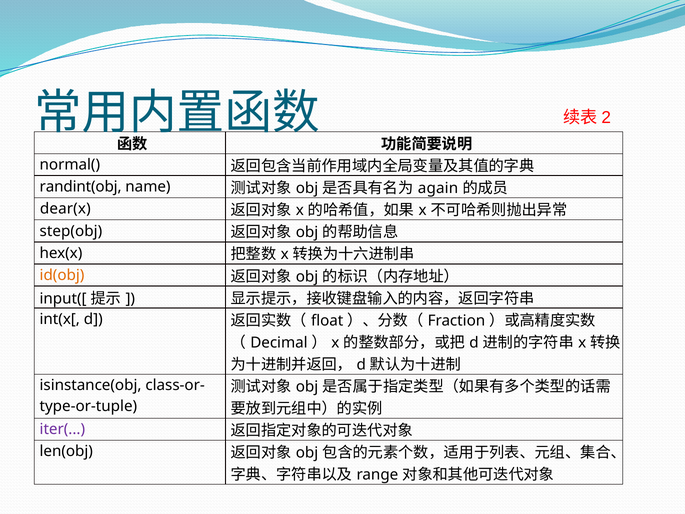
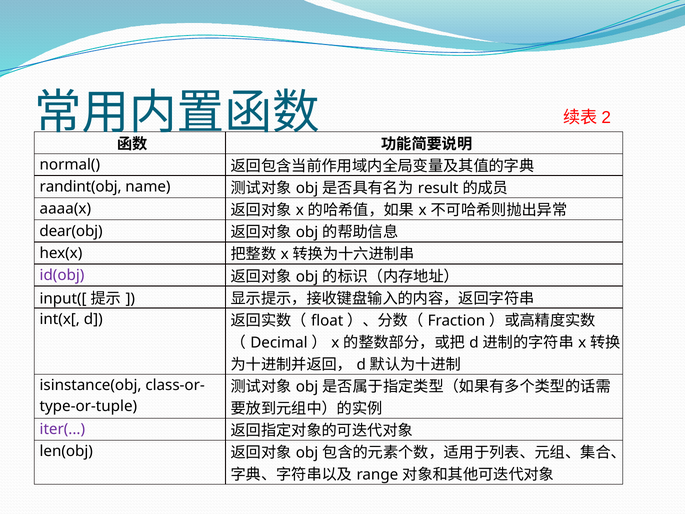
again: again -> result
dear(x: dear(x -> aaaa(x
step(obj: step(obj -> dear(obj
id(obj colour: orange -> purple
